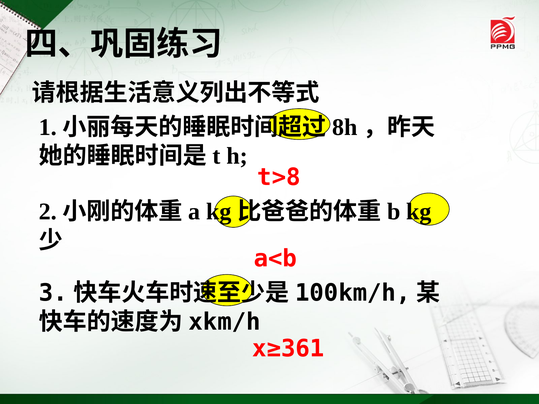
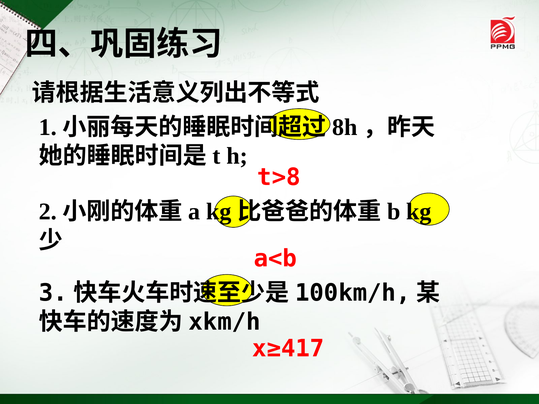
x≥361: x≥361 -> x≥417
